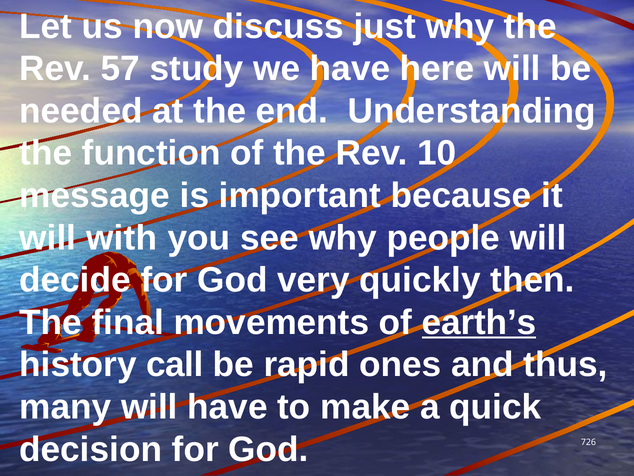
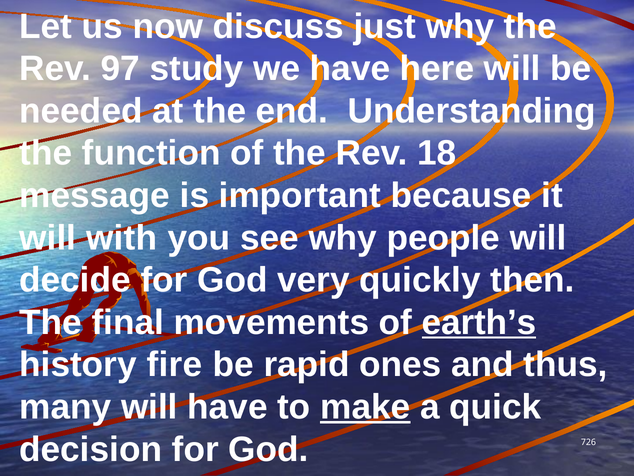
57: 57 -> 97
10: 10 -> 18
call: call -> fire
make underline: none -> present
